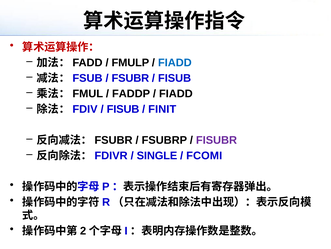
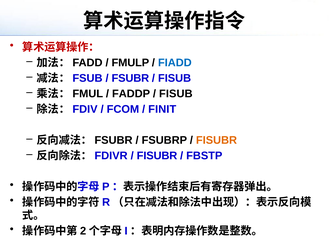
FIADD at (176, 93): FIADD -> FISUB
FISUB at (123, 109): FISUB -> FCOM
FISUBR at (216, 140) colour: purple -> orange
SINGLE at (157, 155): SINGLE -> FISUBR
FCOMI: FCOMI -> FBSTP
